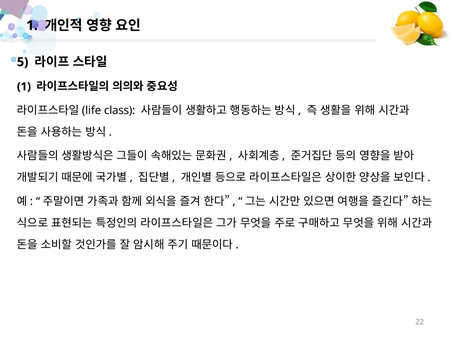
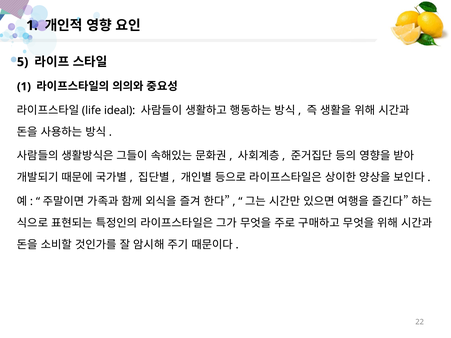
class: class -> ideal
